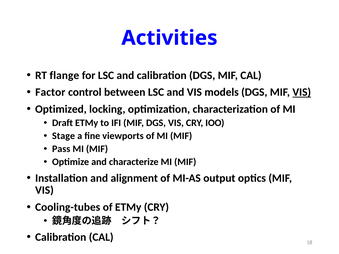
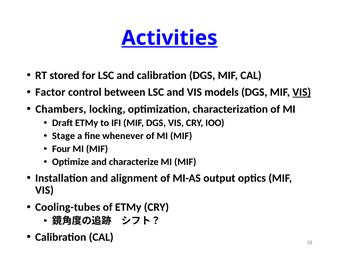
Activities underline: none -> present
flange: flange -> stored
Optimized: Optimized -> Chambers
viewports: viewports -> whenever
Pass: Pass -> Four
